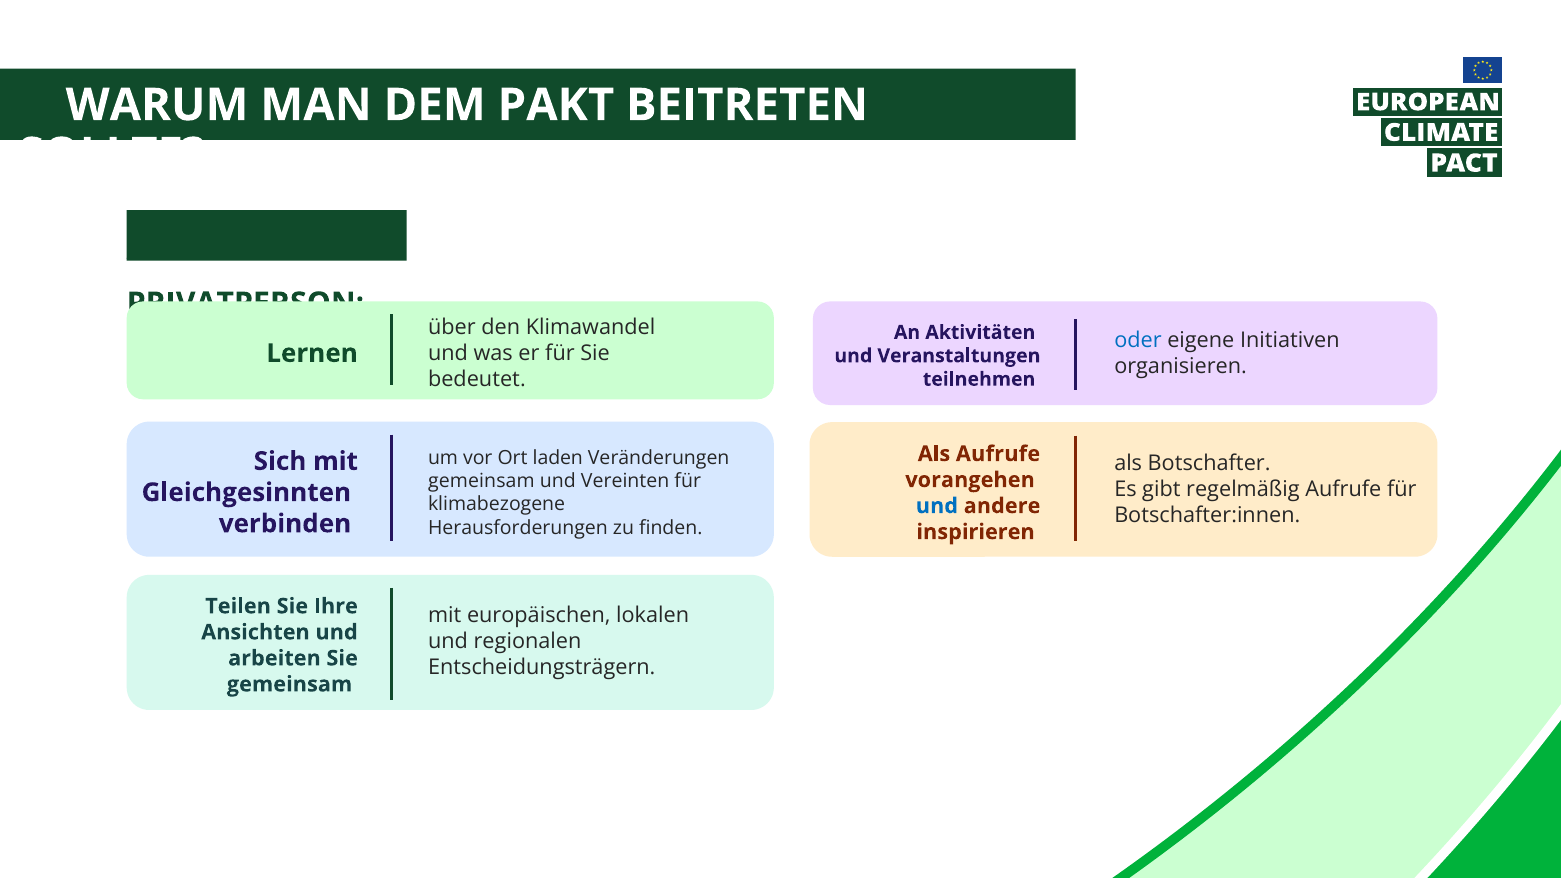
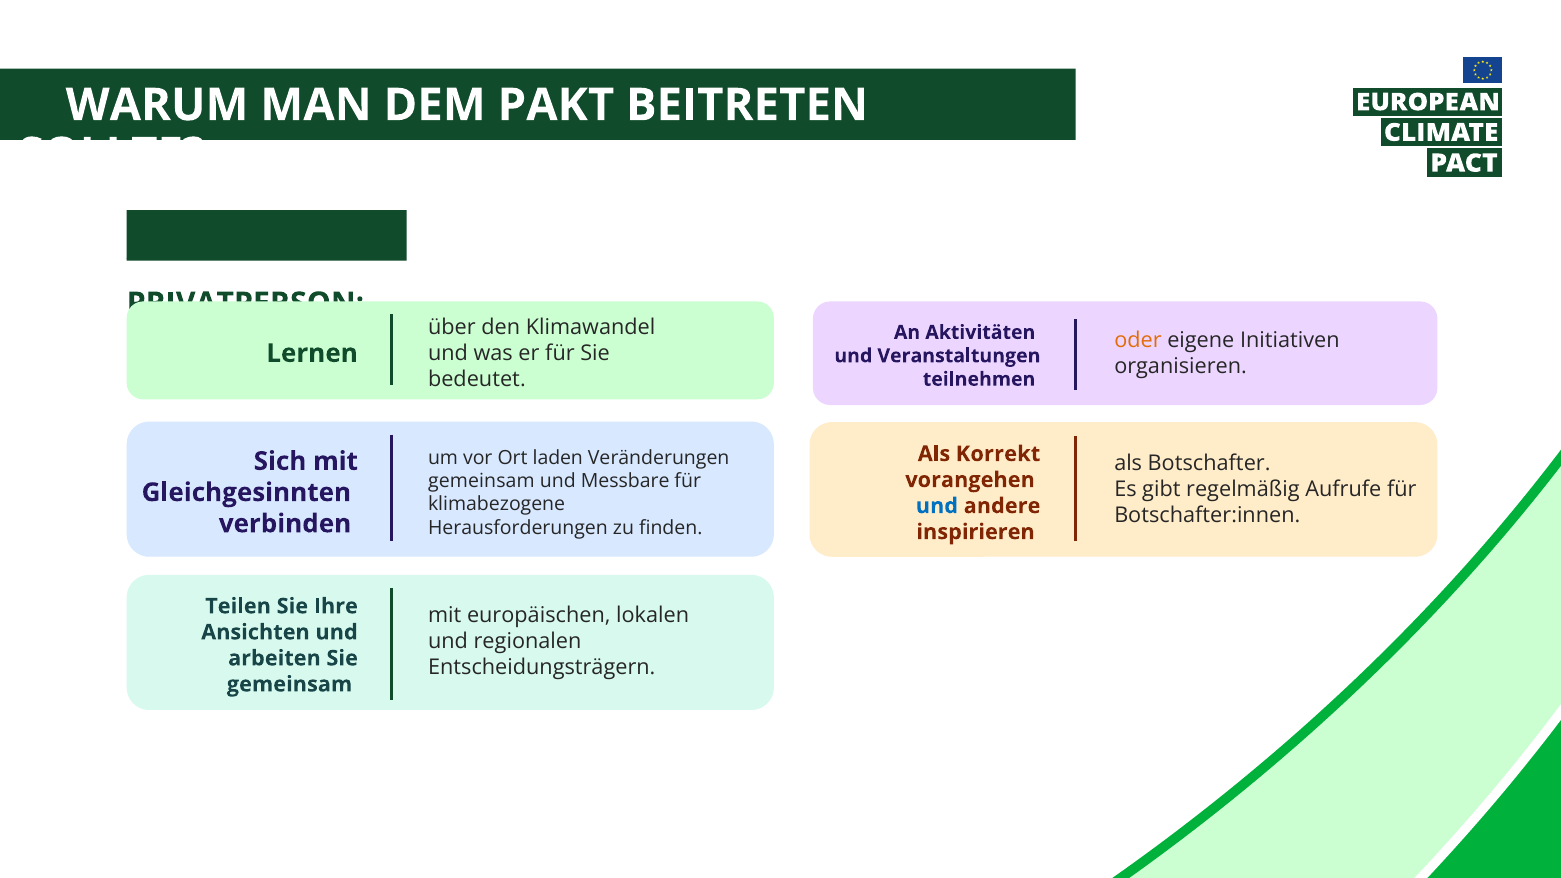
oder colour: blue -> orange
Als Aufrufe: Aufrufe -> Korrekt
Vereinten: Vereinten -> Messbare
